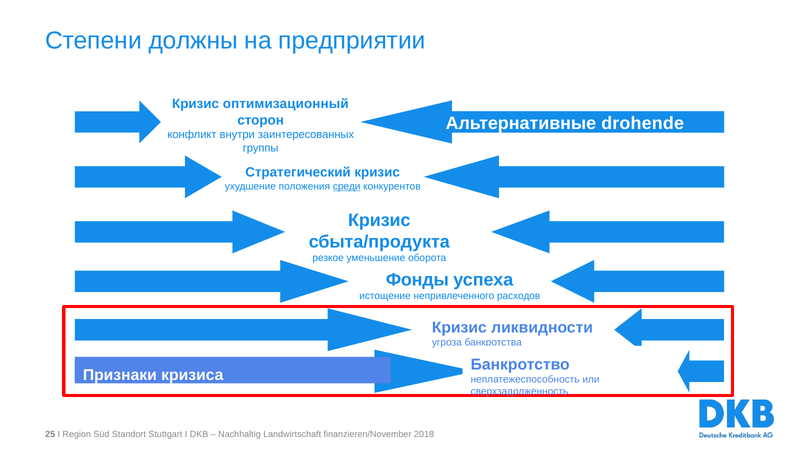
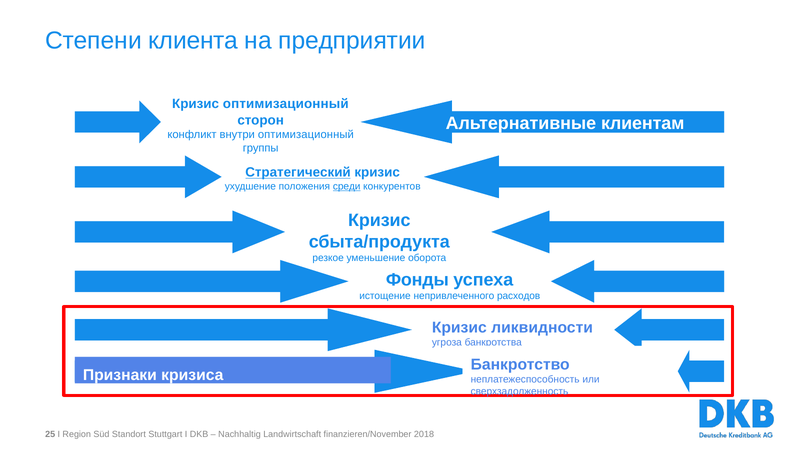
должны: должны -> клиента
Альтернативные drohende: drohende -> клиентам
внутри заинтересованных: заинтересованных -> оптимизационный
Стратегический underline: none -> present
